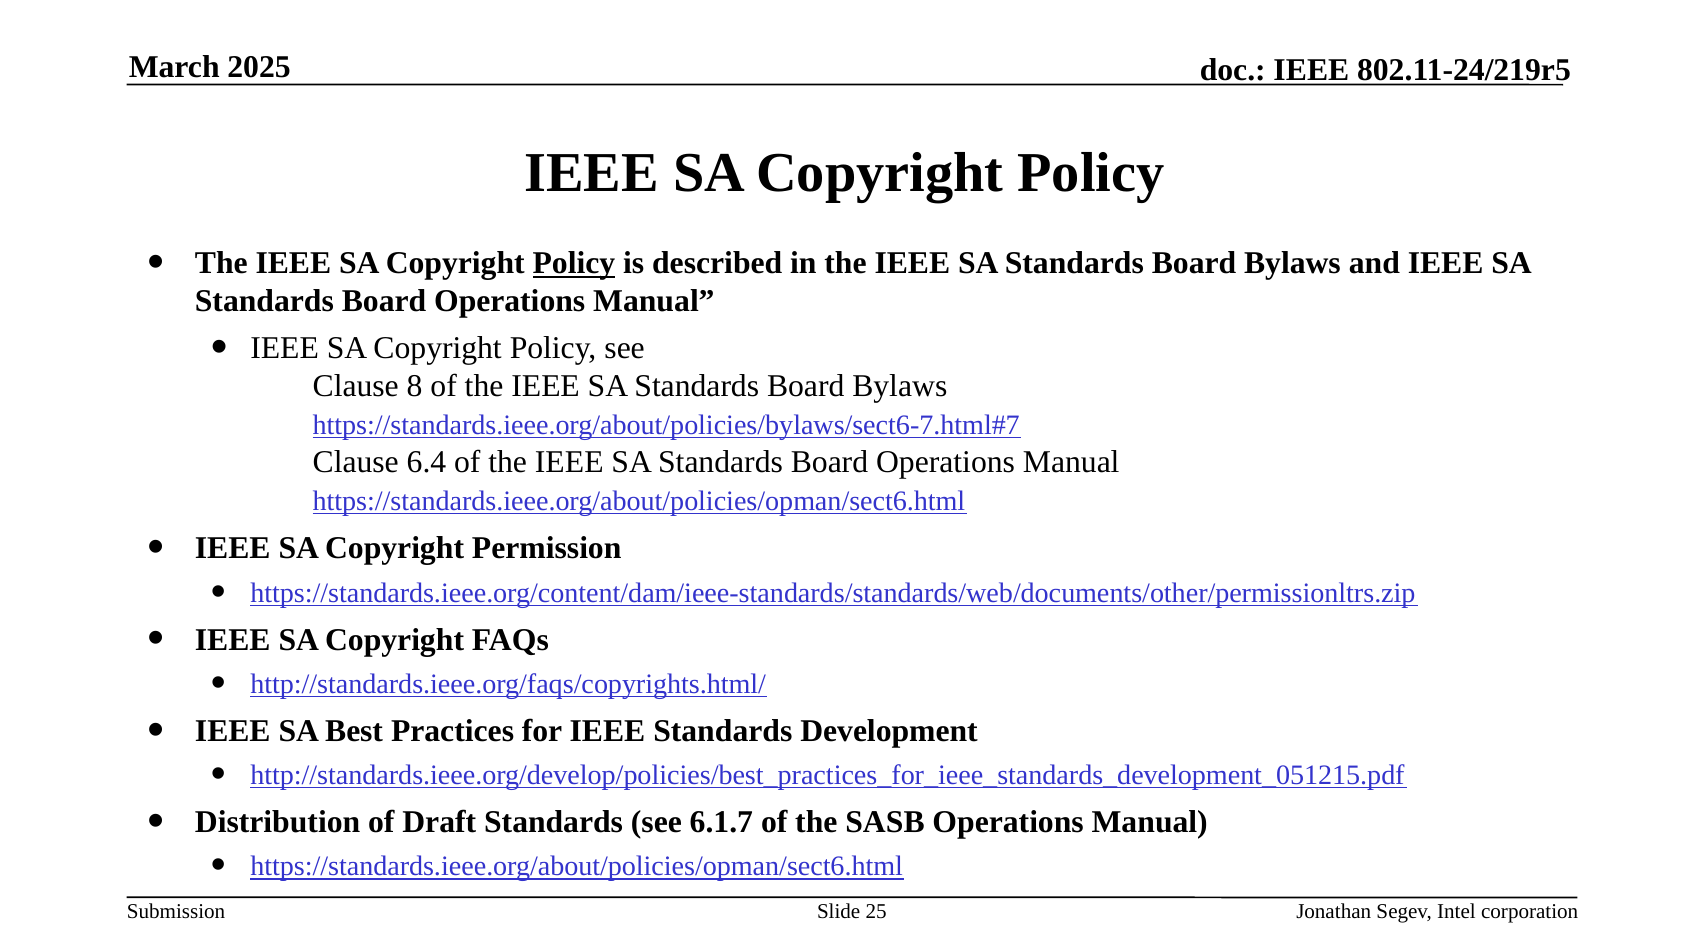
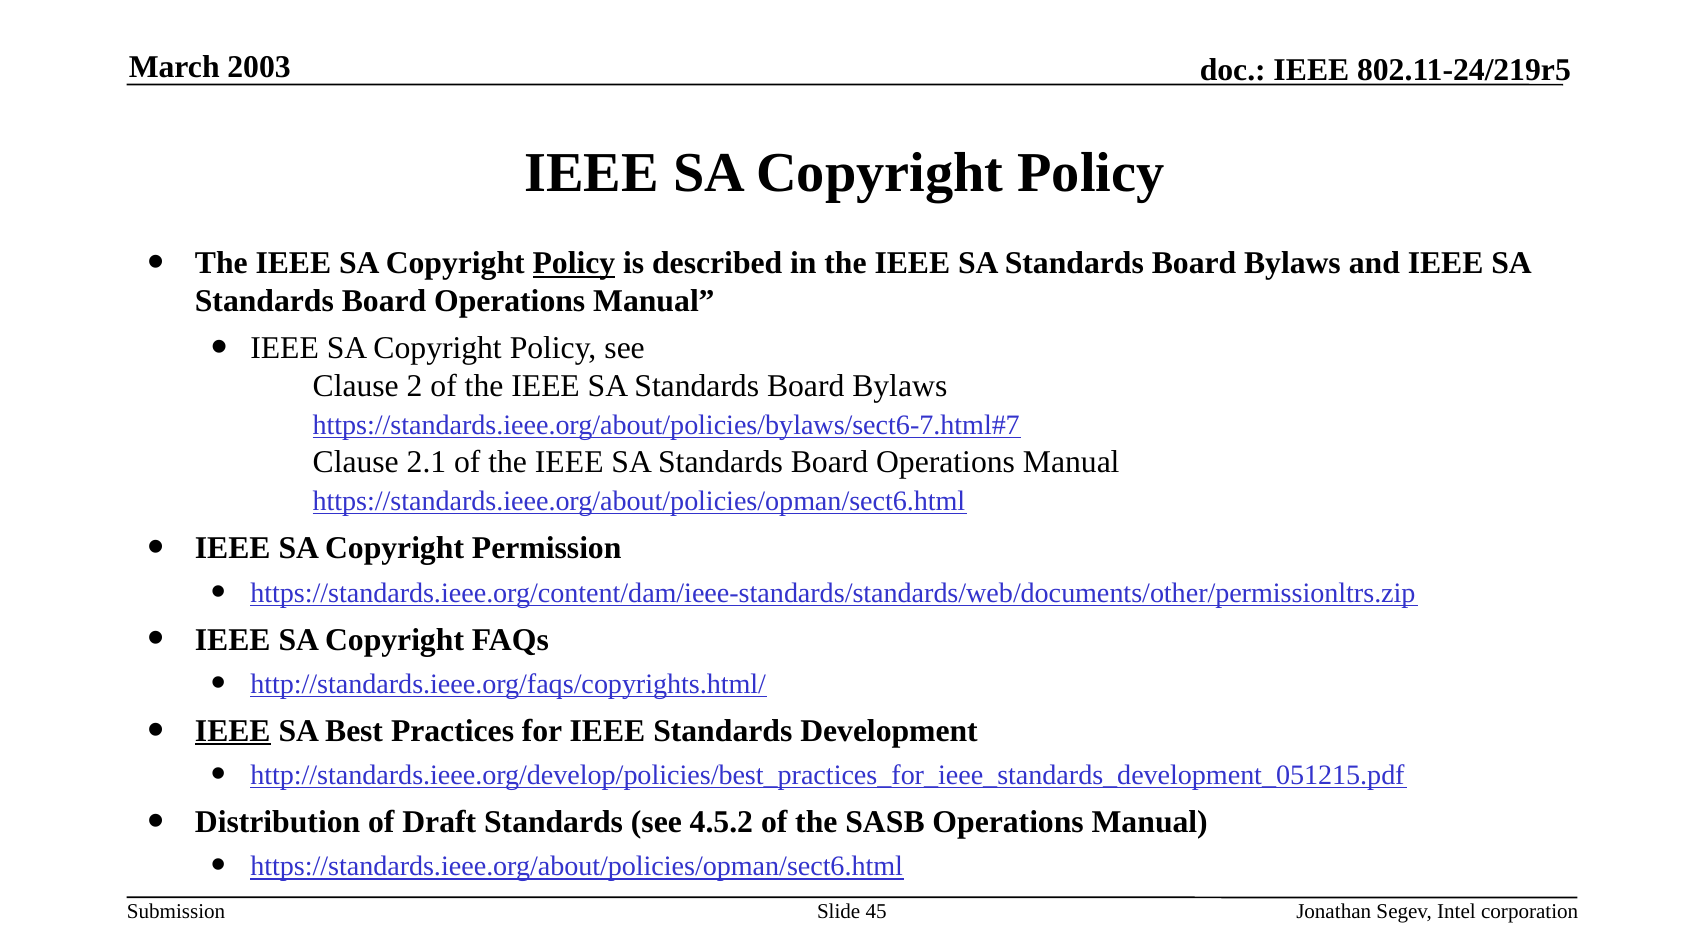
2025: 2025 -> 2003
8: 8 -> 2
6.4: 6.4 -> 2.1
IEEE at (233, 731) underline: none -> present
6.1.7: 6.1.7 -> 4.5.2
25: 25 -> 45
